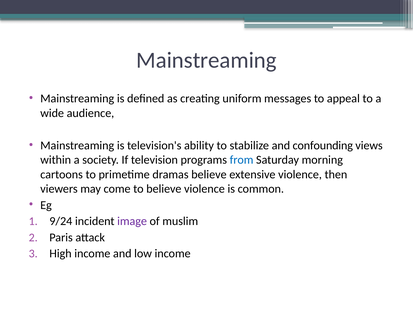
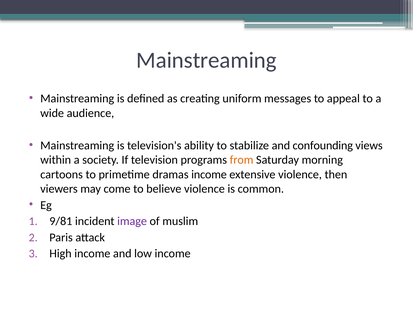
from colour: blue -> orange
dramas believe: believe -> income
9/24: 9/24 -> 9/81
